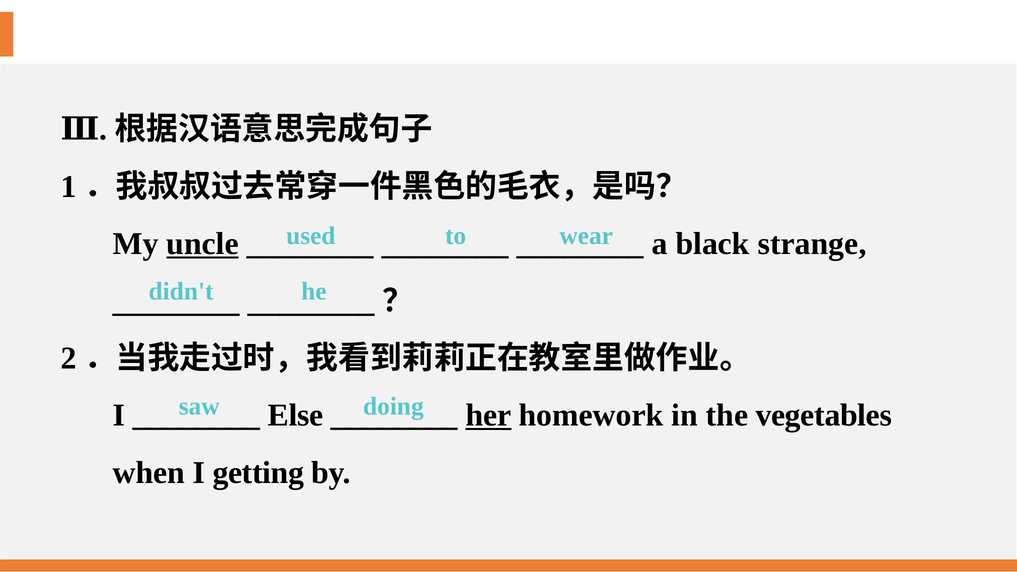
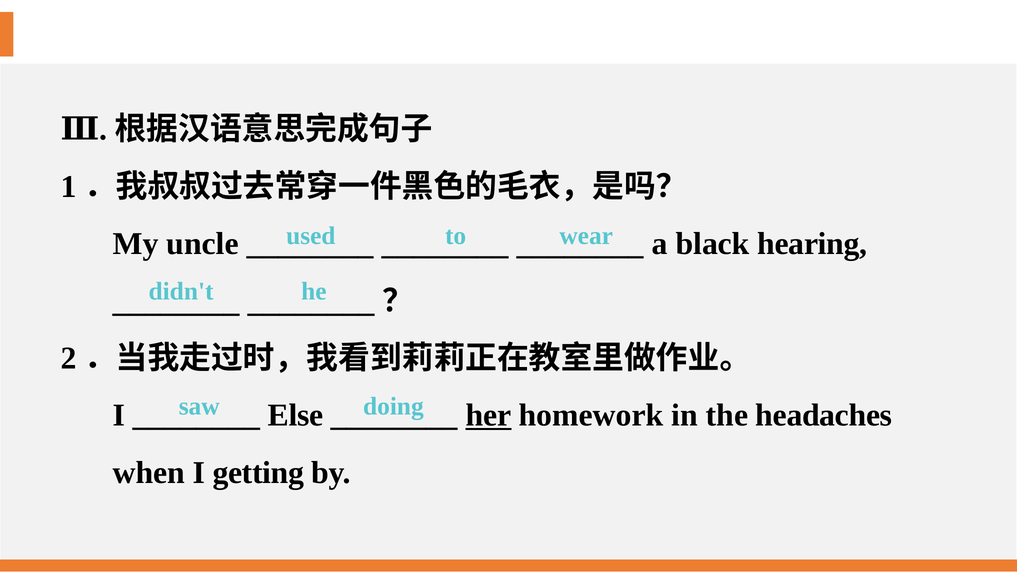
uncle underline: present -> none
strange: strange -> hearing
vegetables: vegetables -> headaches
